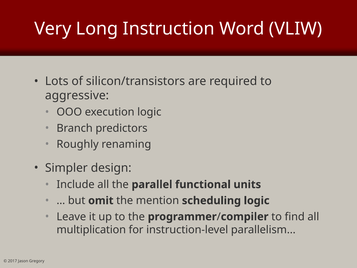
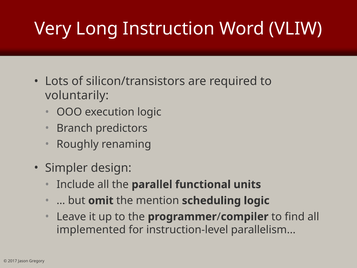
aggressive: aggressive -> voluntarily
multiplication: multiplication -> implemented
